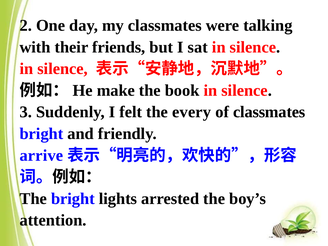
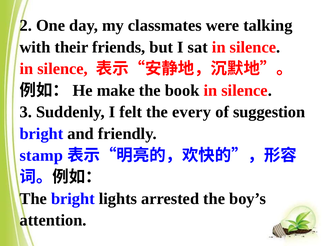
of classmates: classmates -> suggestion
arrive: arrive -> stamp
